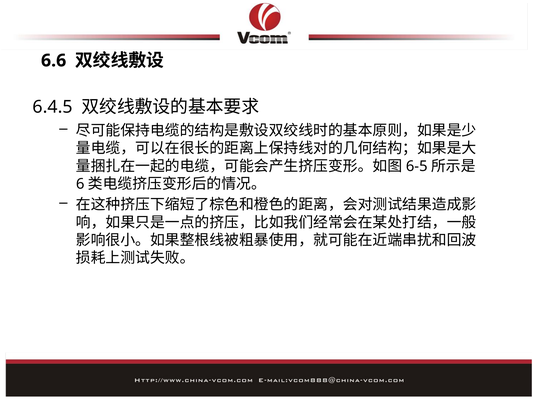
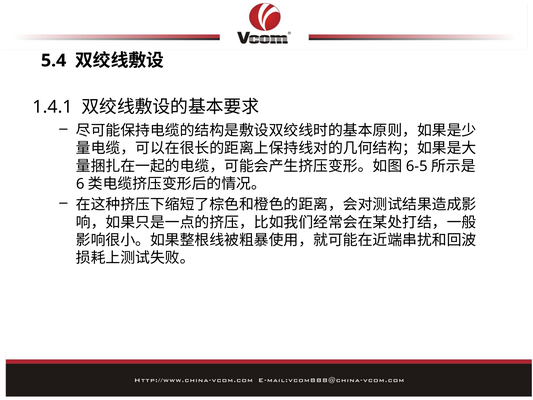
6.6: 6.6 -> 5.4
6.4.5: 6.4.5 -> 1.4.1
